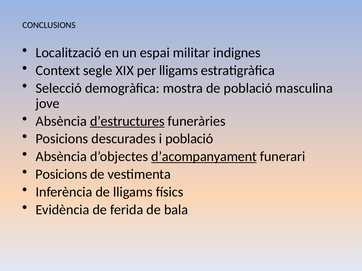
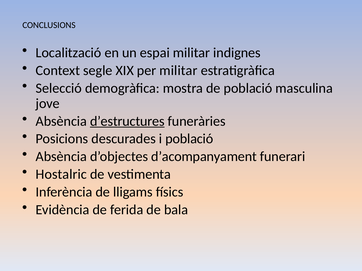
per lligams: lligams -> militar
d’acompanyament underline: present -> none
Posicions at (61, 175): Posicions -> Hostalric
